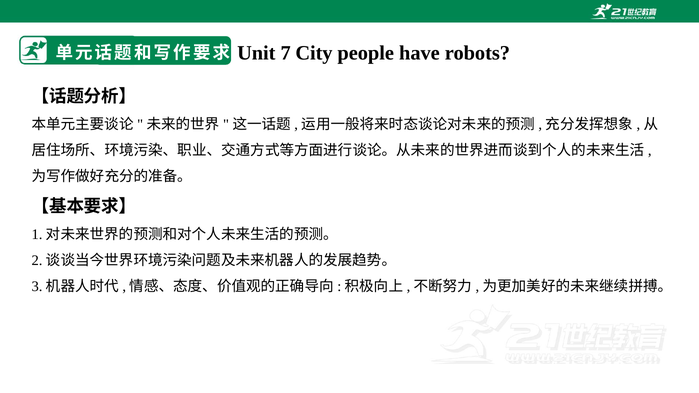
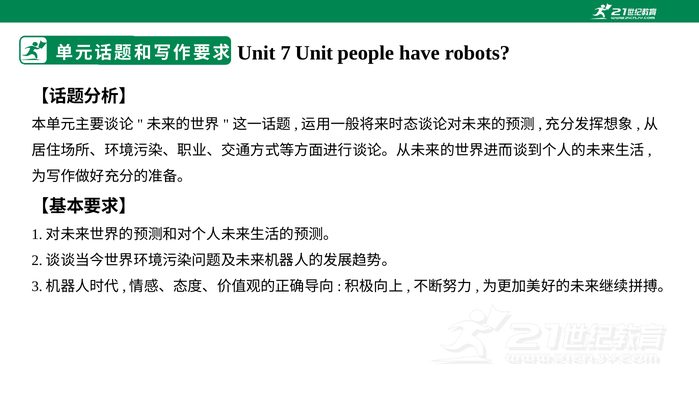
7 City: City -> Unit
